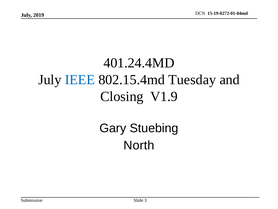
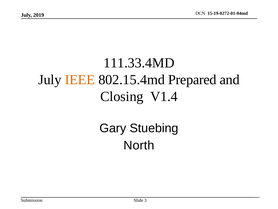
401.24.4MD: 401.24.4MD -> 111.33.4MD
IEEE colour: blue -> orange
Tuesday: Tuesday -> Prepared
V1.9: V1.9 -> V1.4
